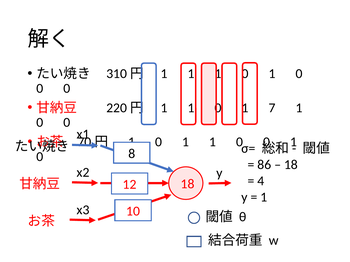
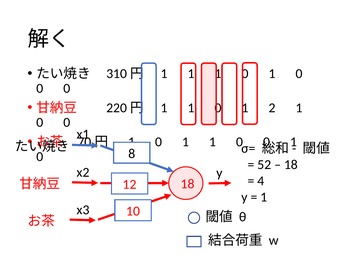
7: 7 -> 2
86: 86 -> 52
